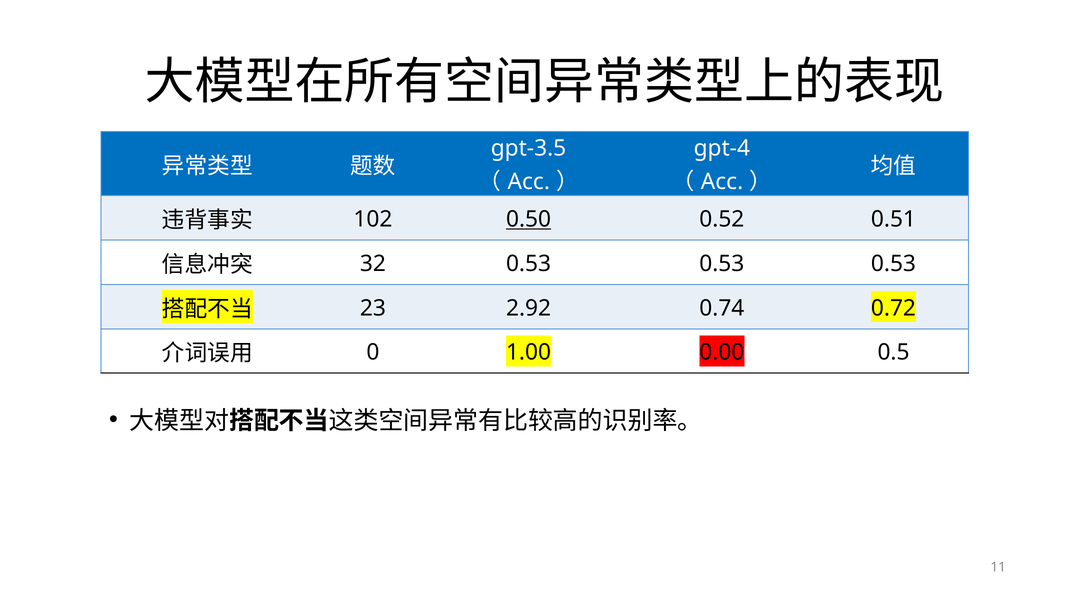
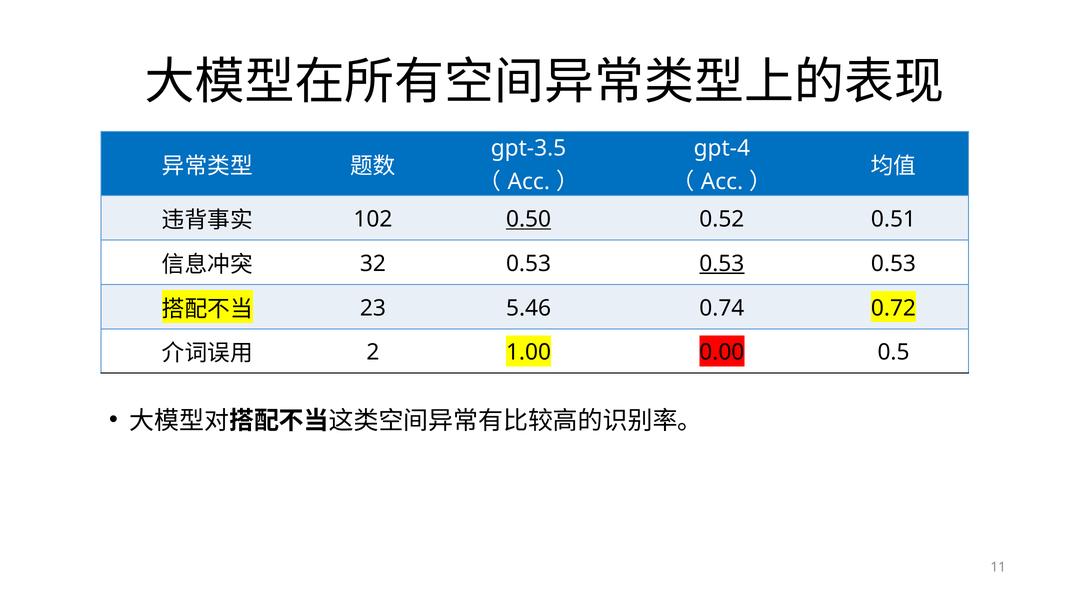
0.53 at (722, 263) underline: none -> present
2.92: 2.92 -> 5.46
0: 0 -> 2
